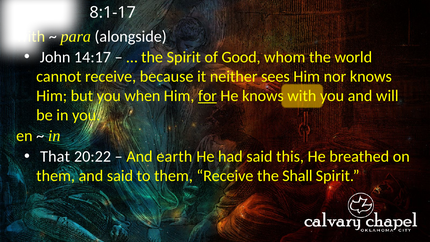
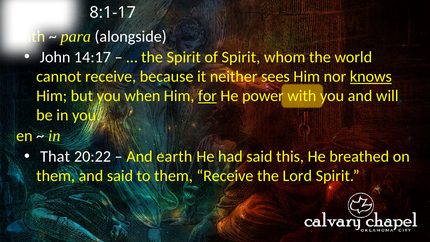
of Good: Good -> Spirit
knows at (371, 76) underline: none -> present
He knows: knows -> power
Shall: Shall -> Lord
